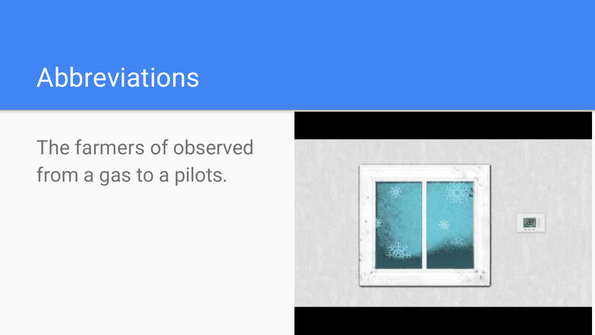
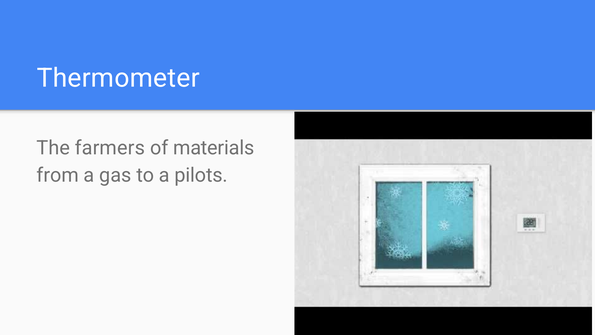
Abbreviations: Abbreviations -> Thermometer
observed: observed -> materials
